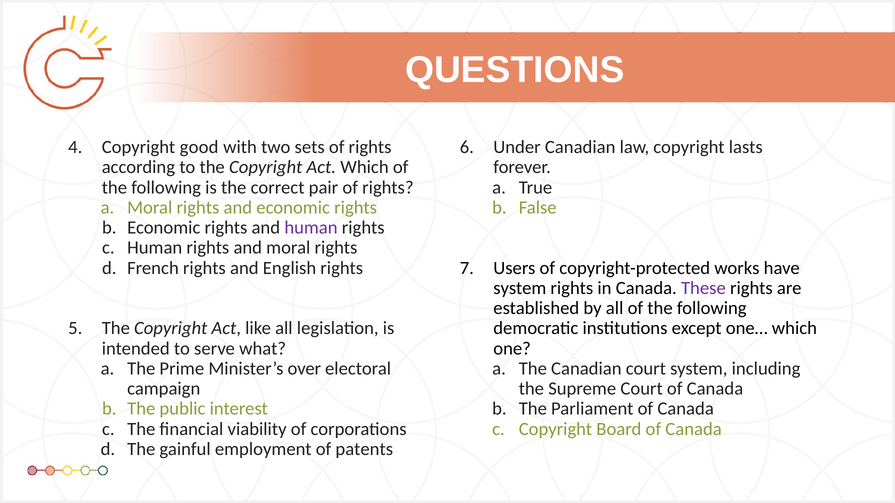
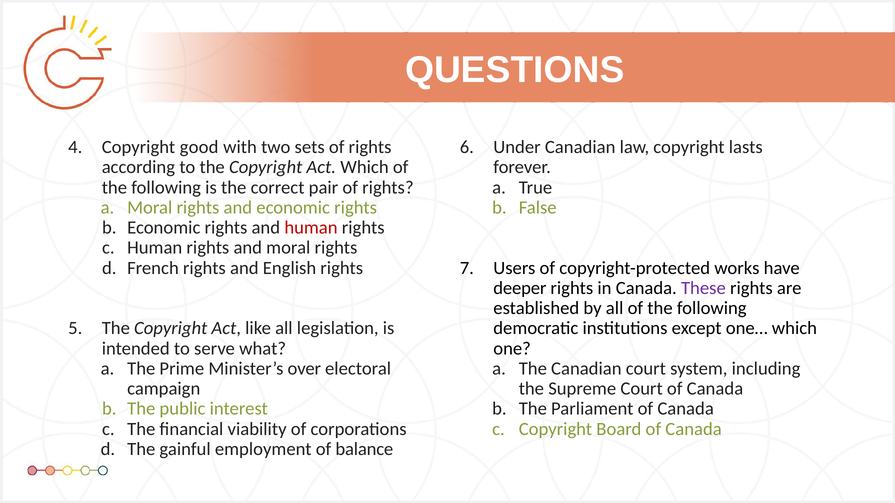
human at (311, 228) colour: purple -> red
system at (520, 288): system -> deeper
patents: patents -> balance
